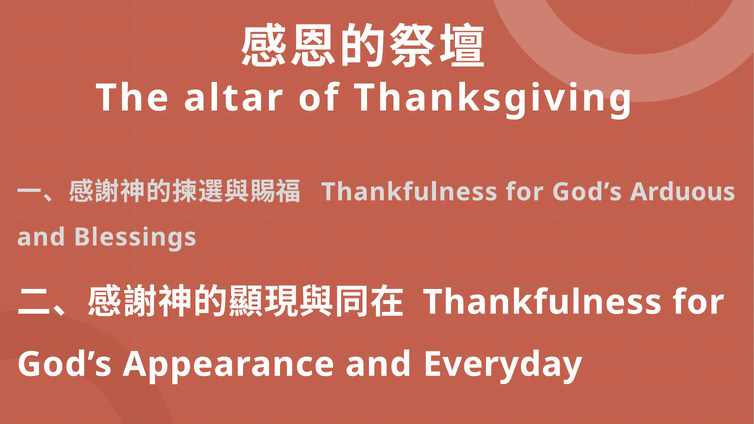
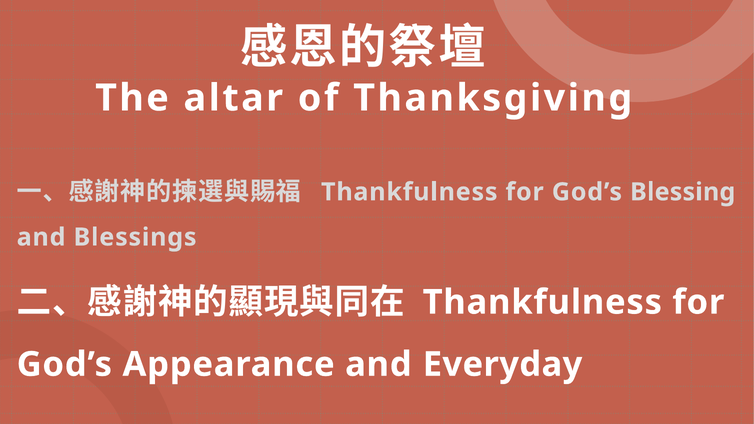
Arduous: Arduous -> Blessing
